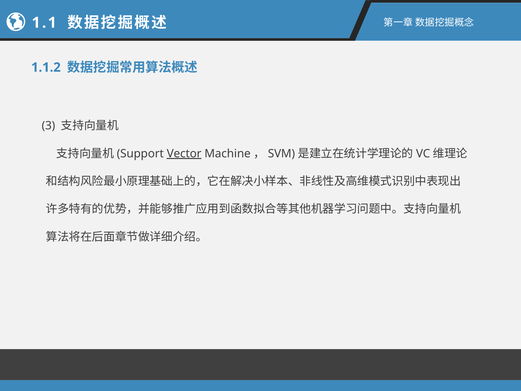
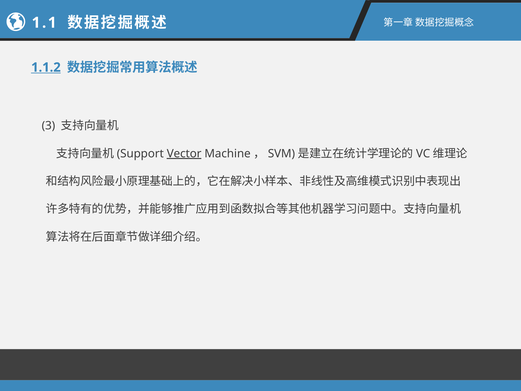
1.1.2 underline: none -> present
